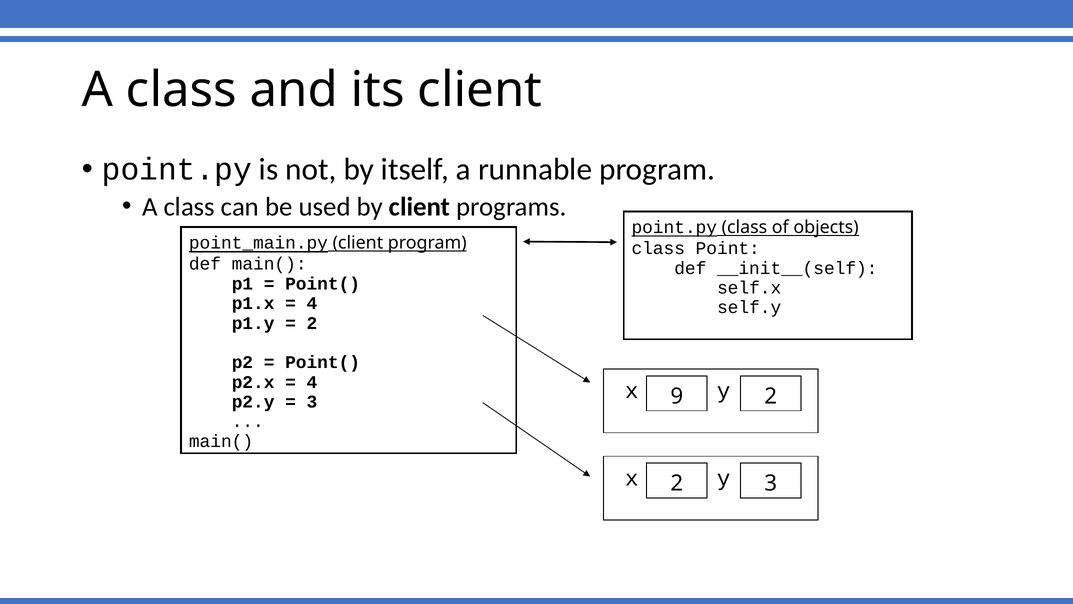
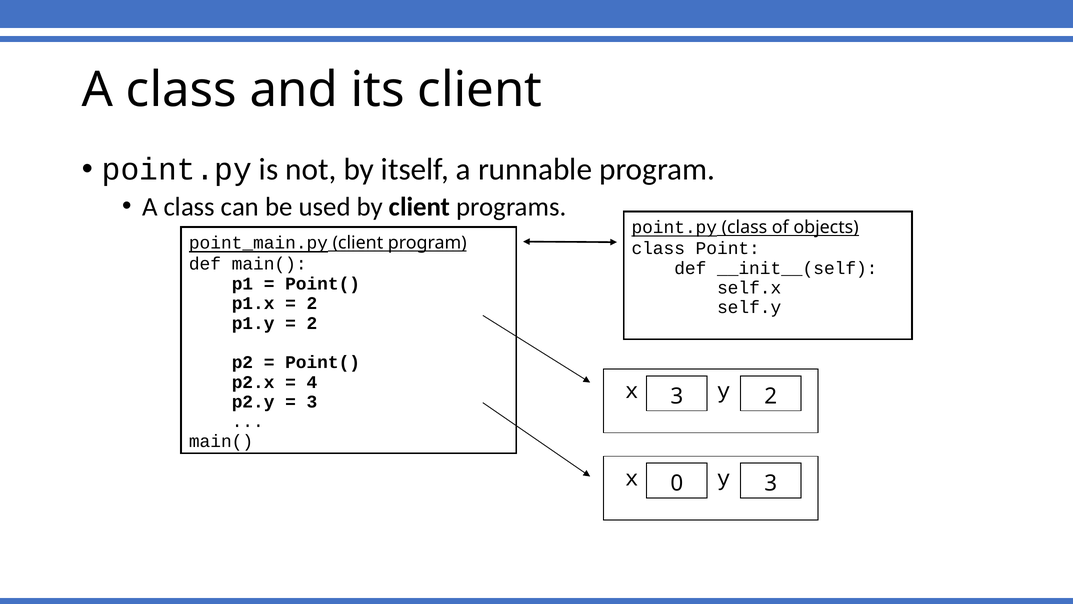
4 at (312, 303): 4 -> 2
x 9: 9 -> 3
x 2: 2 -> 0
